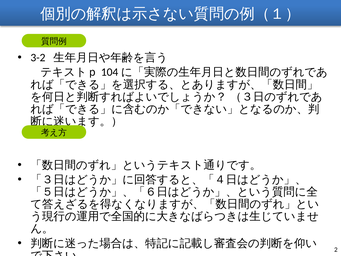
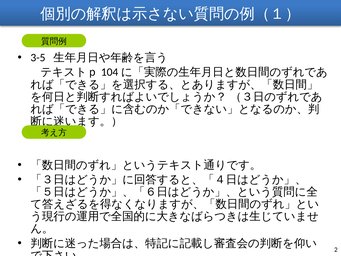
3-2: 3-2 -> 3-5
